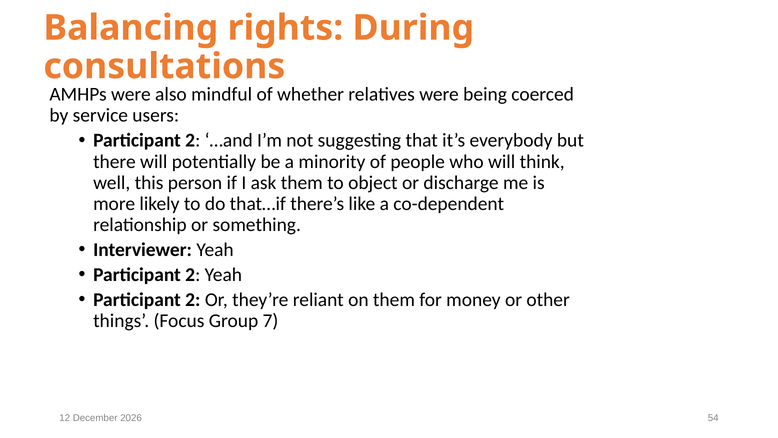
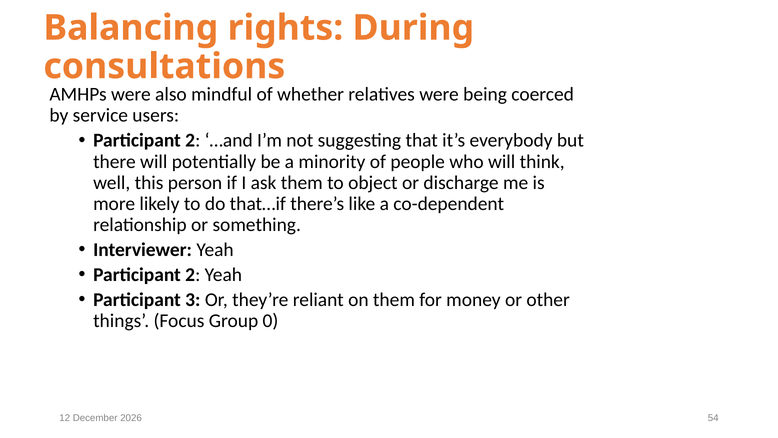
2 at (193, 300): 2 -> 3
7: 7 -> 0
